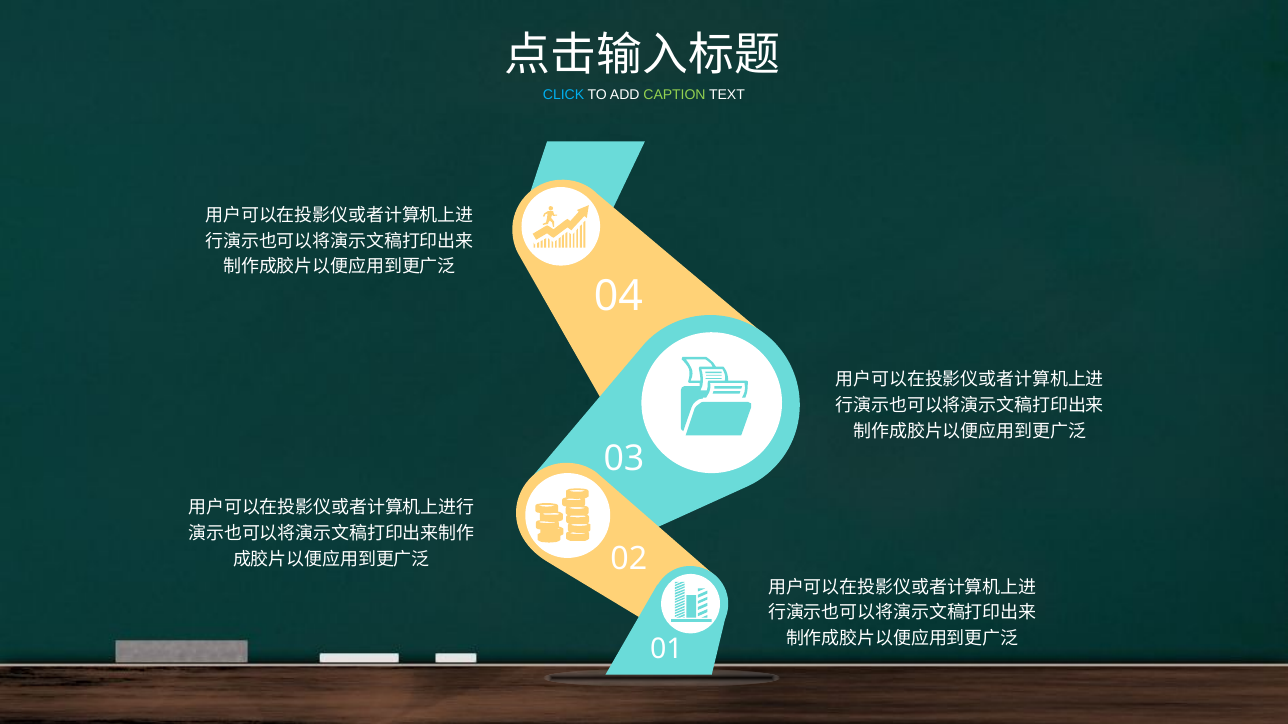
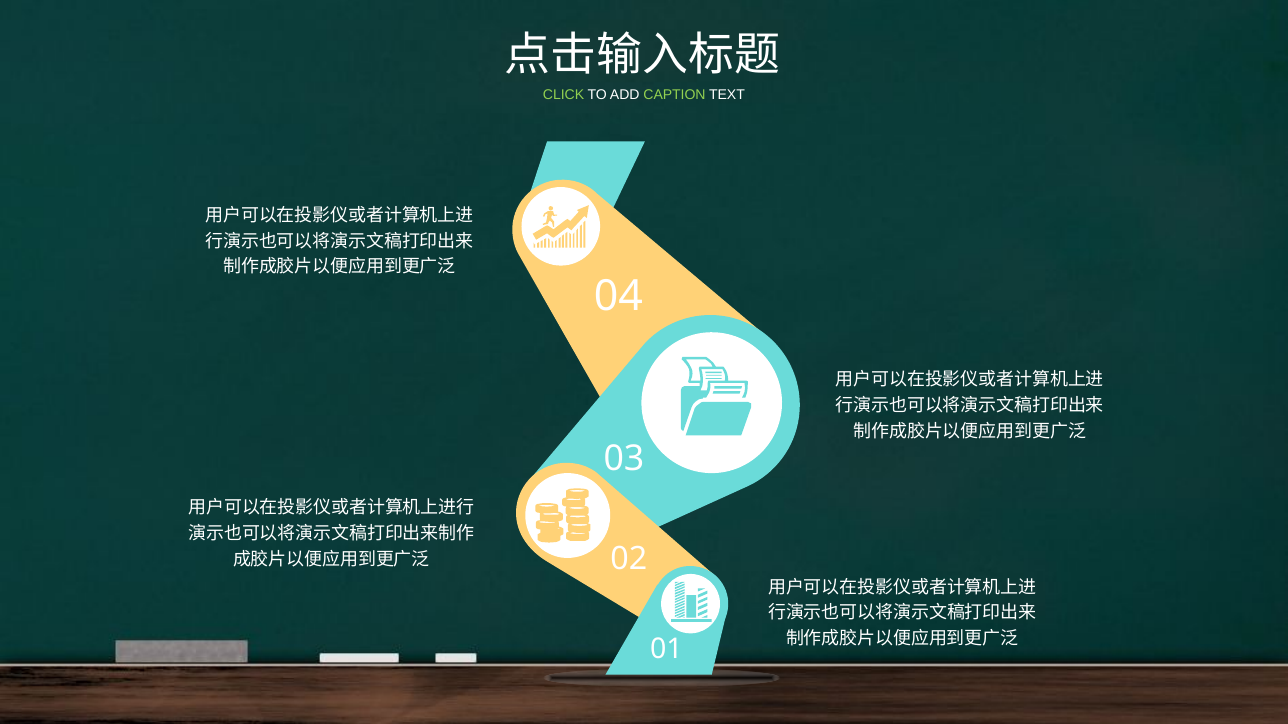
CLICK colour: light blue -> light green
